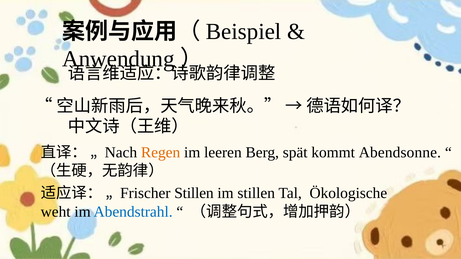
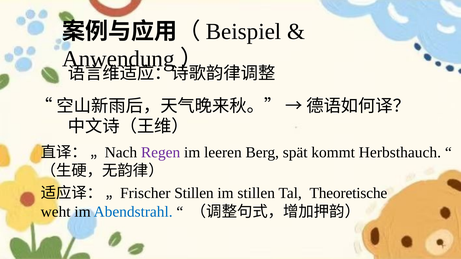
Regen colour: orange -> purple
Abendsonne: Abendsonne -> Herbsthauch
Ökologische: Ökologische -> Theoretische
